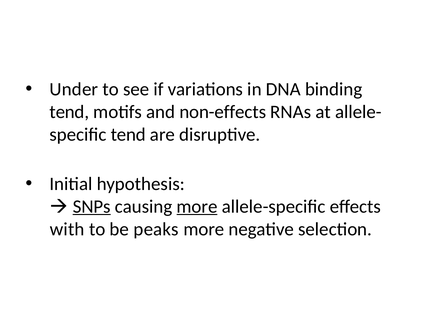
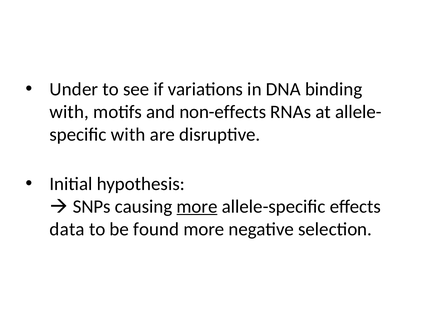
tend at (69, 112): tend -> with
tend at (128, 135): tend -> with
SNPs underline: present -> none
with: with -> data
peaks: peaks -> found
